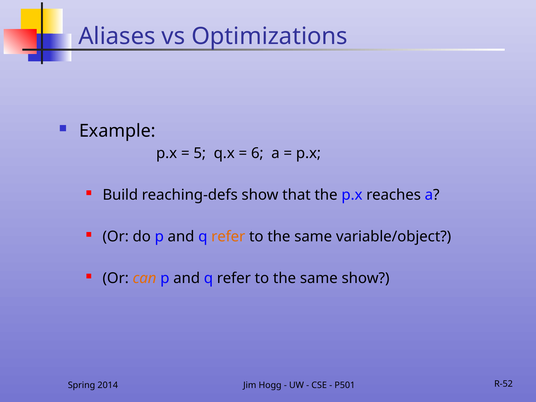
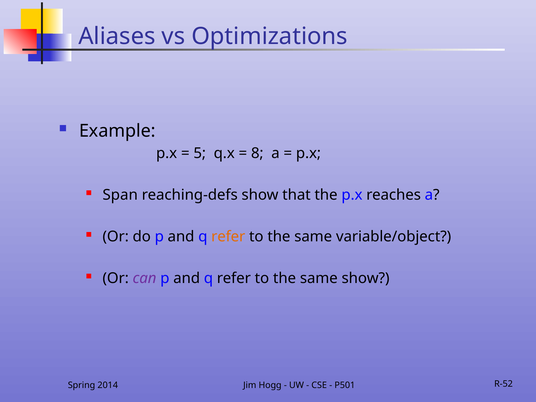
6: 6 -> 8
Build: Build -> Span
can colour: orange -> purple
